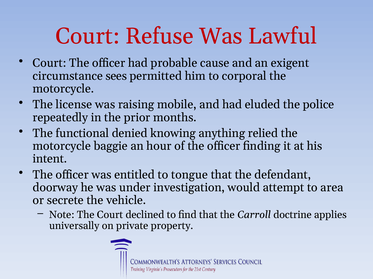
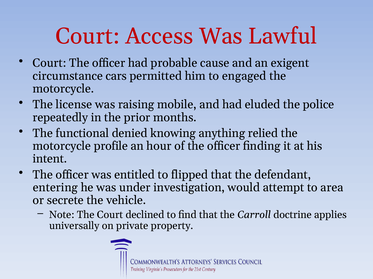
Refuse: Refuse -> Access
sees: sees -> cars
corporal: corporal -> engaged
baggie: baggie -> profile
tongue: tongue -> flipped
doorway: doorway -> entering
